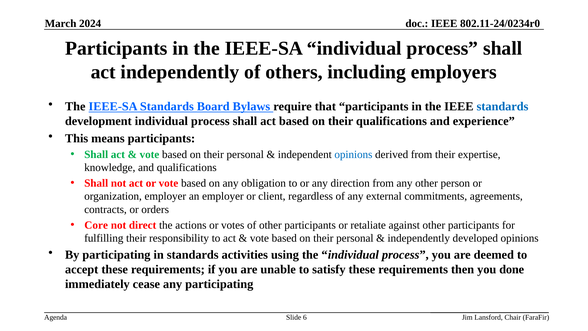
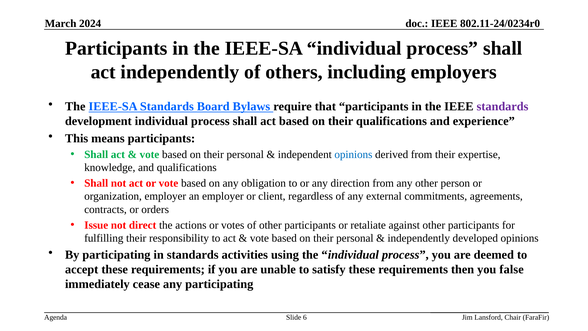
standards at (503, 106) colour: blue -> purple
Core: Core -> Issue
done: done -> false
